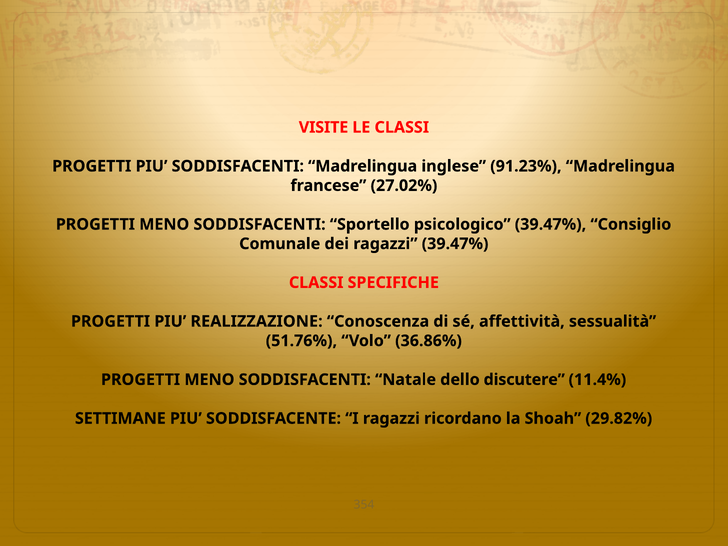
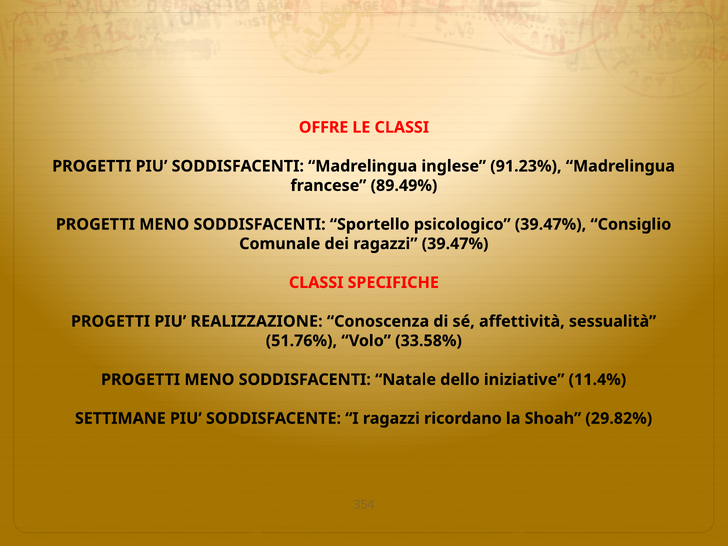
VISITE: VISITE -> OFFRE
27.02%: 27.02% -> 89.49%
36.86%: 36.86% -> 33.58%
discutere: discutere -> iniziative
